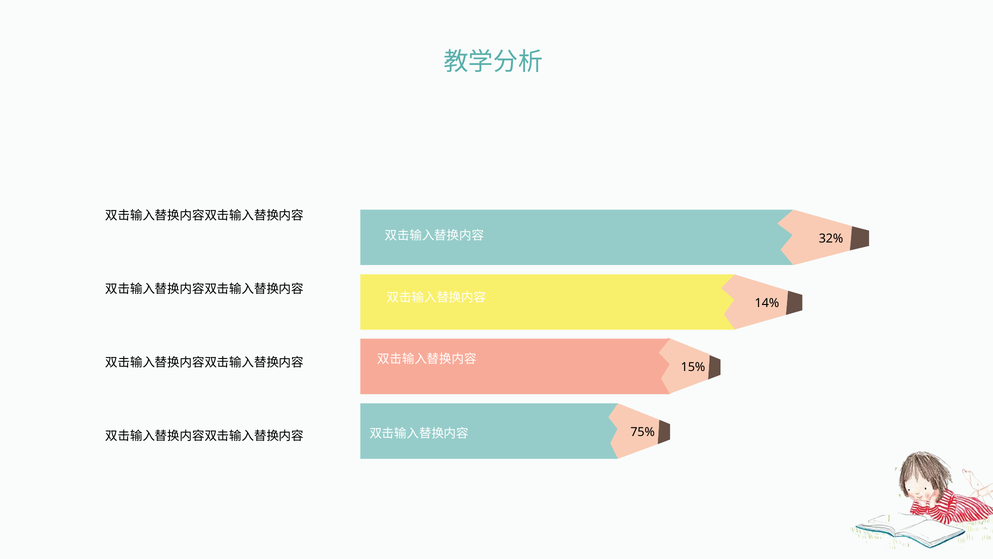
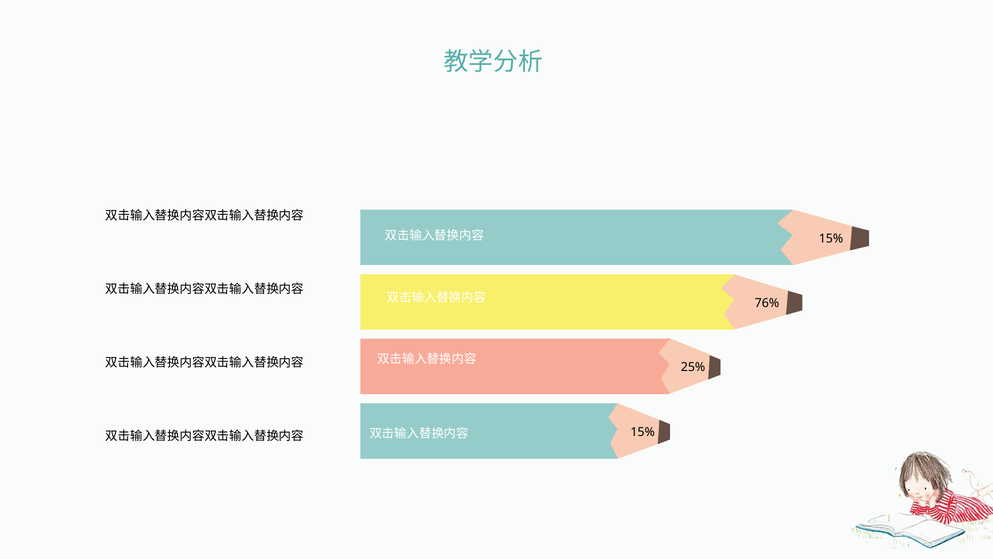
32% at (831, 238): 32% -> 15%
14%: 14% -> 76%
15%: 15% -> 25%
75% at (643, 432): 75% -> 15%
